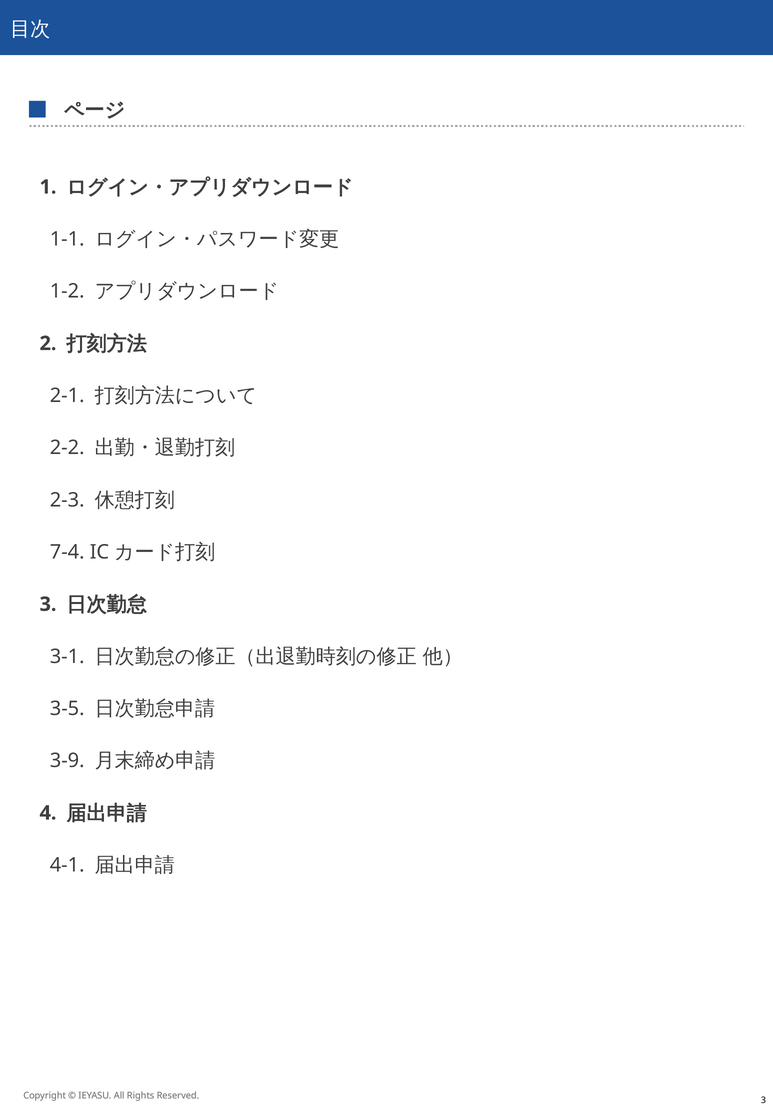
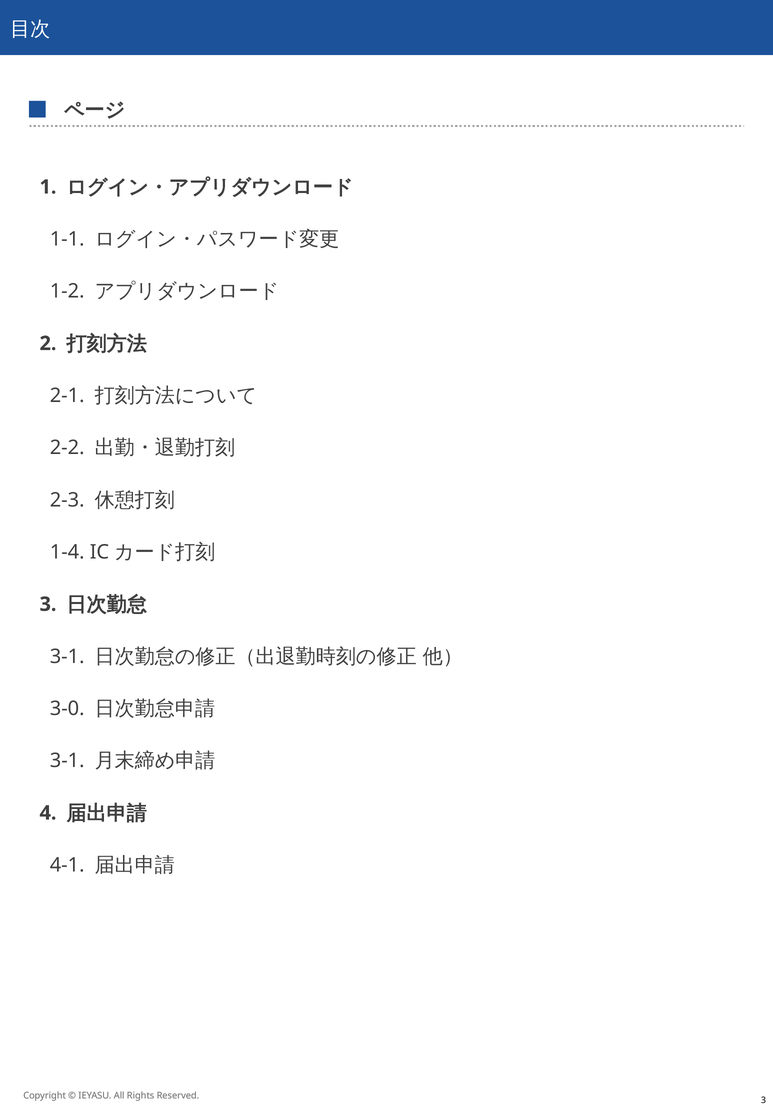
7-4: 7-4 -> 1-4
3-5: 3-5 -> 3-0
3-9 at (67, 760): 3-9 -> 3-1
